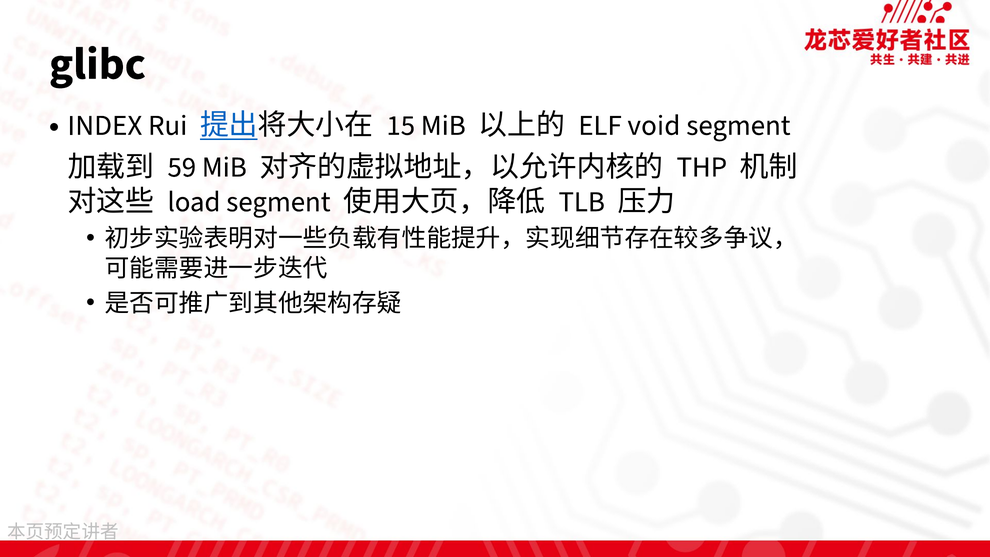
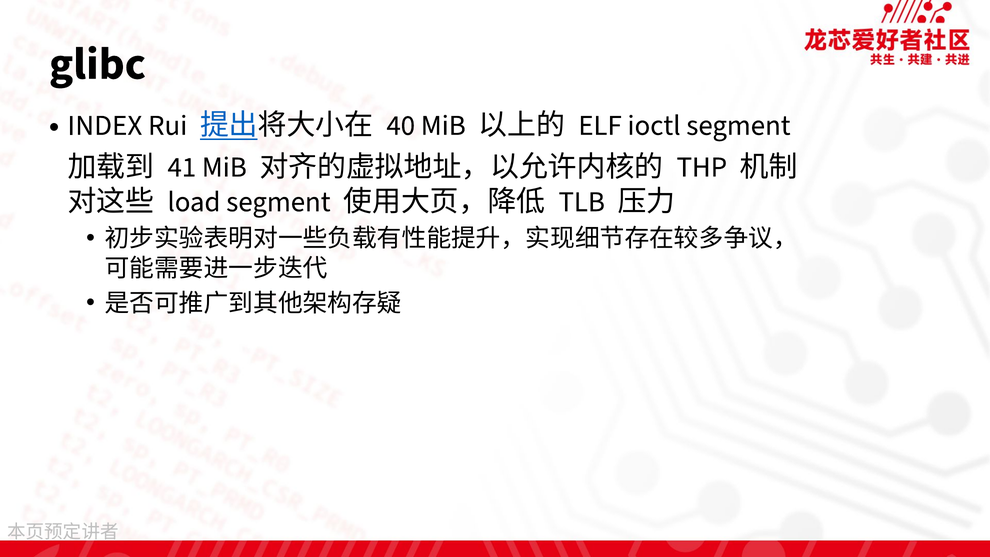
15: 15 -> 40
void: void -> ioctl
59: 59 -> 41
